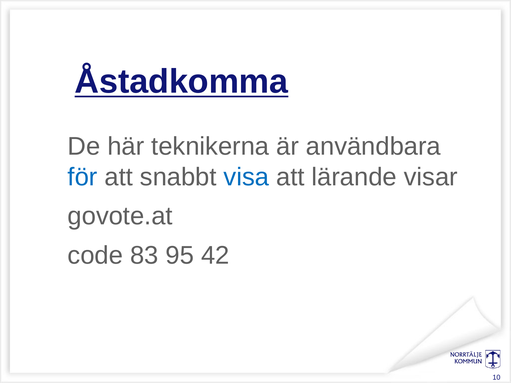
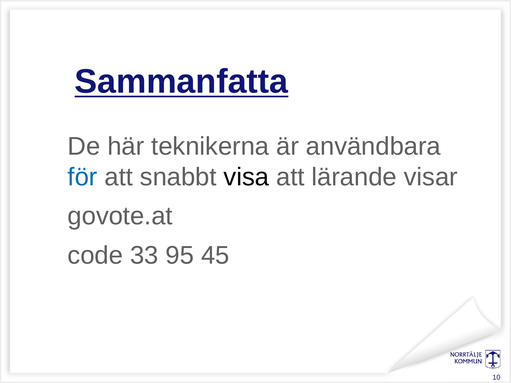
Åstadkomma: Åstadkomma -> Sammanfatta
visa colour: blue -> black
83: 83 -> 33
42: 42 -> 45
